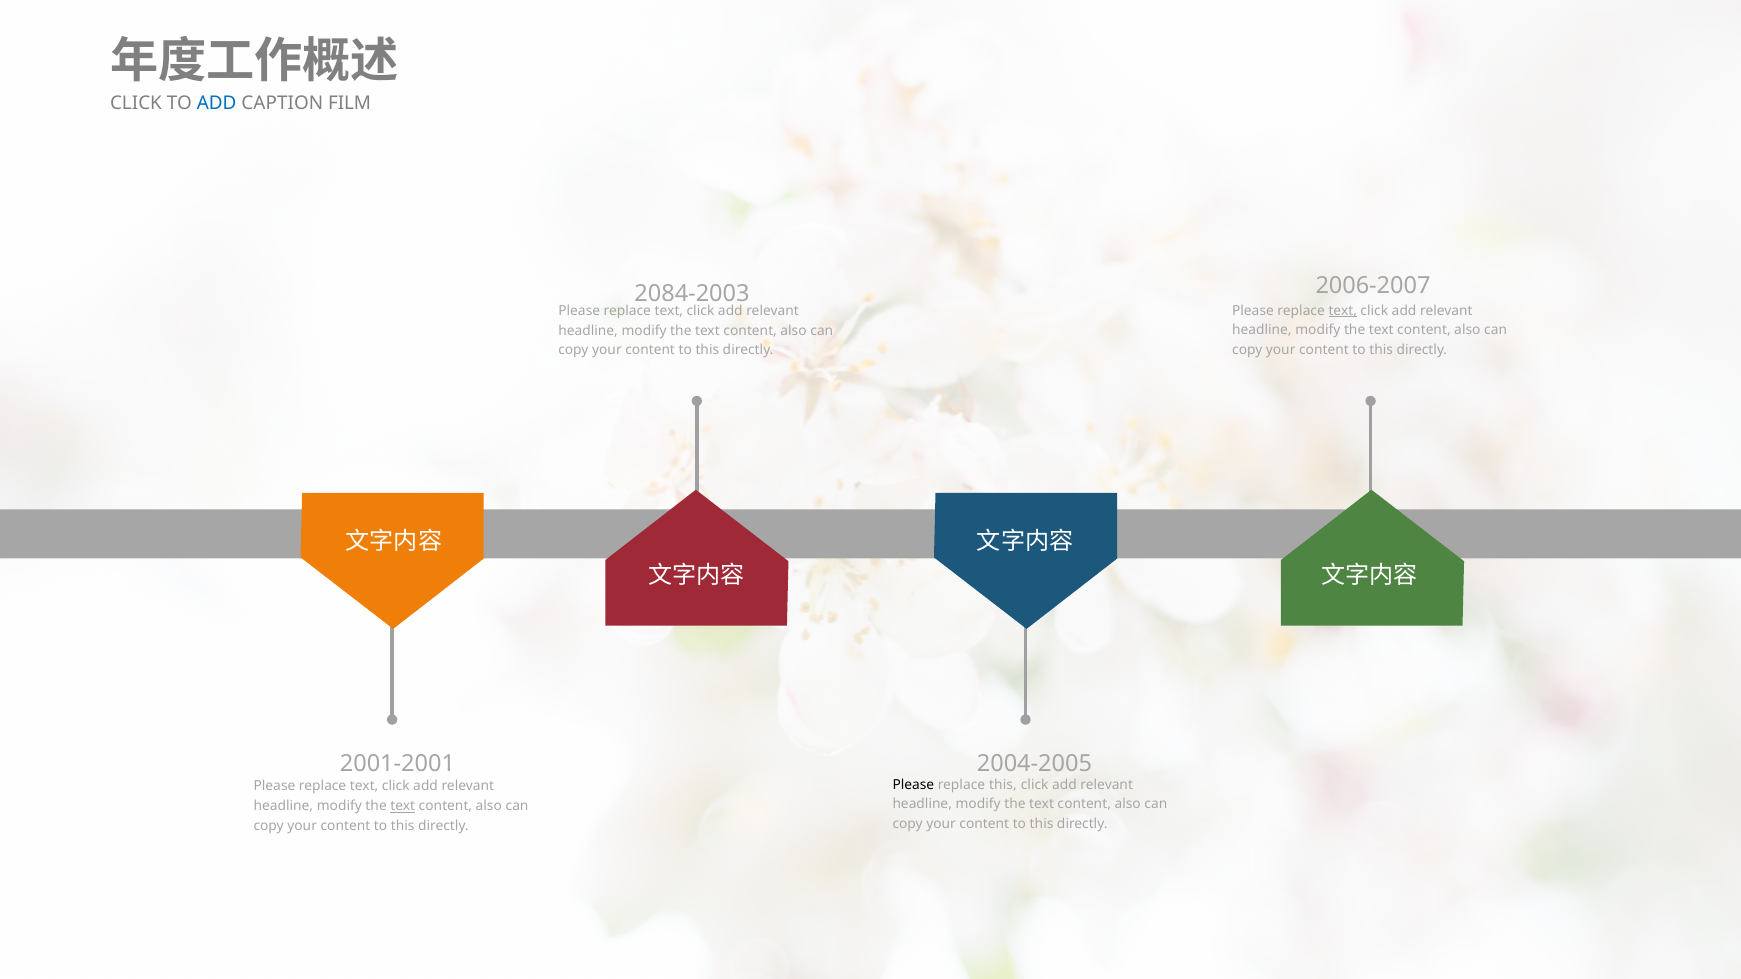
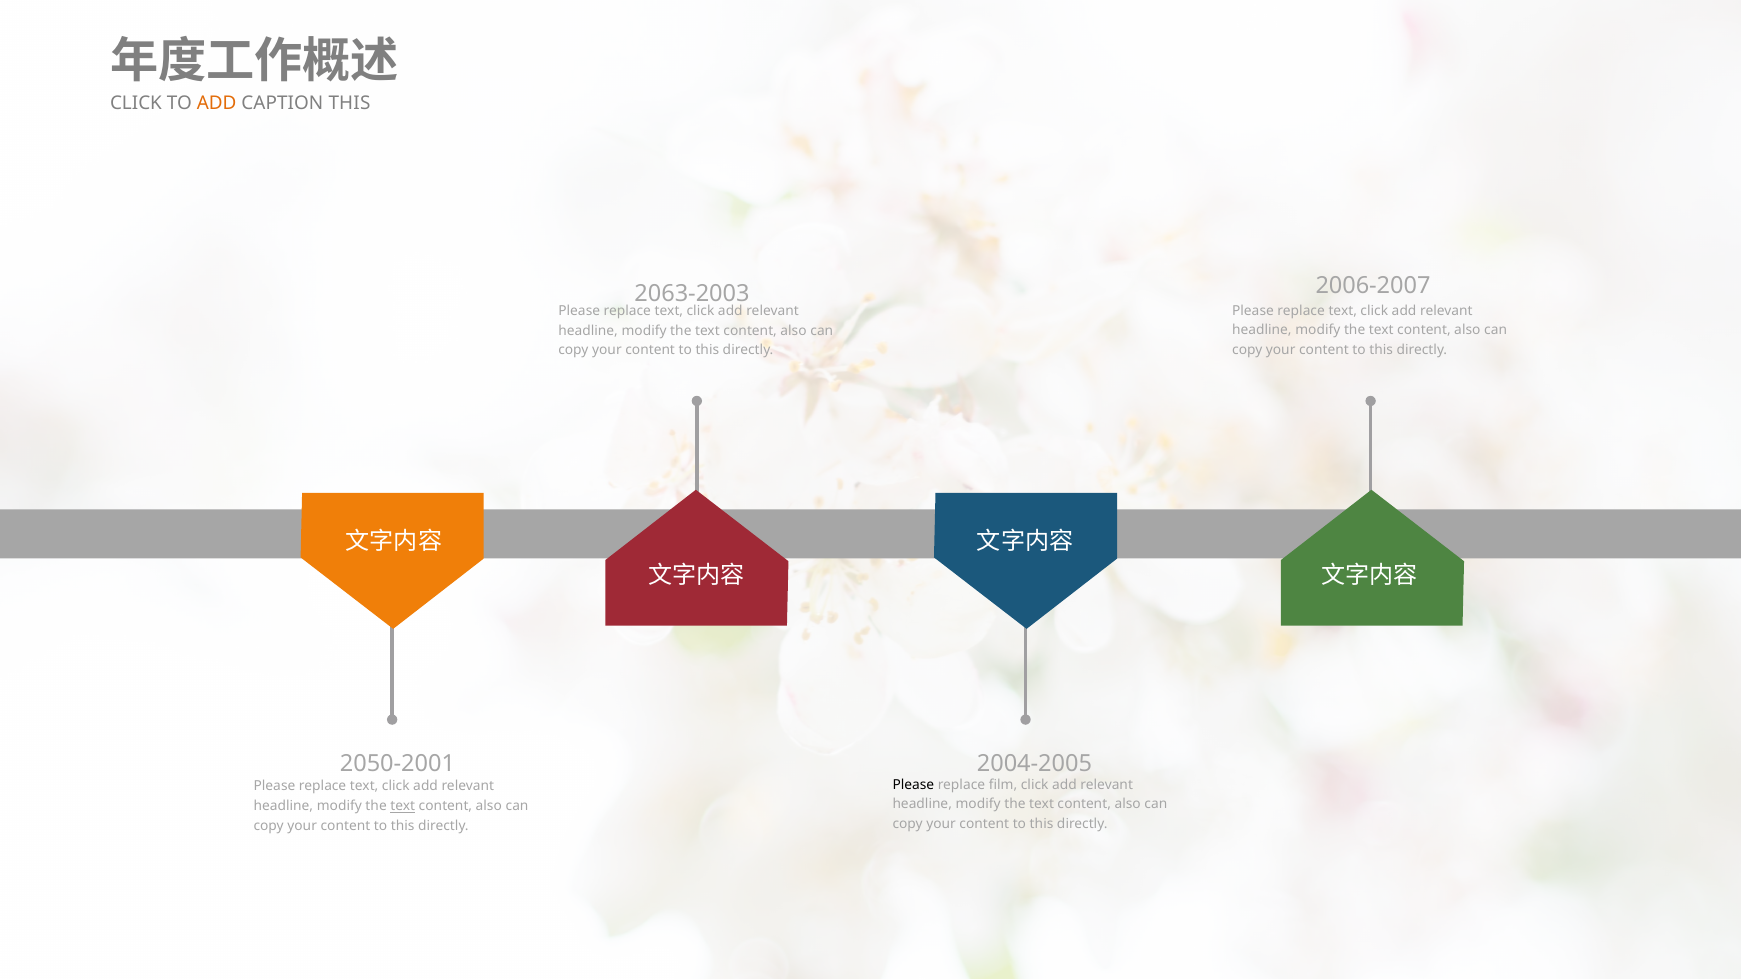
ADD at (217, 104) colour: blue -> orange
CAPTION FILM: FILM -> THIS
2084-2003: 2084-2003 -> 2063-2003
text at (1343, 311) underline: present -> none
2001-2001: 2001-2001 -> 2050-2001
replace this: this -> film
